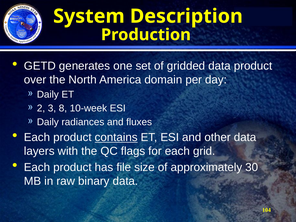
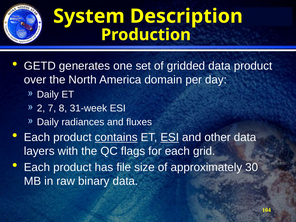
3: 3 -> 7
10-week: 10-week -> 31-week
ESI at (170, 137) underline: none -> present
